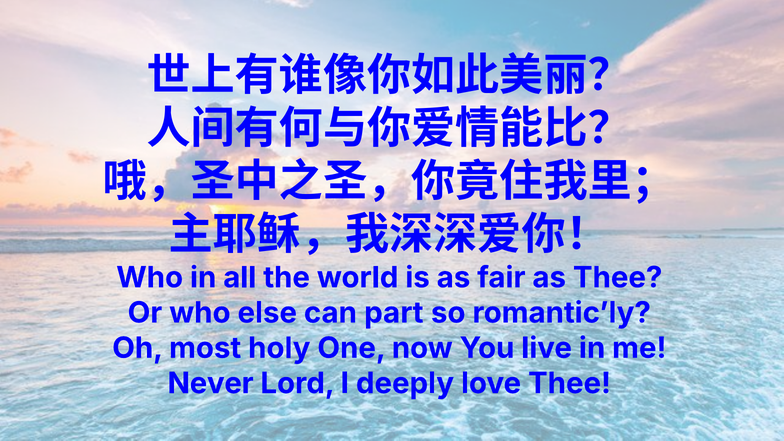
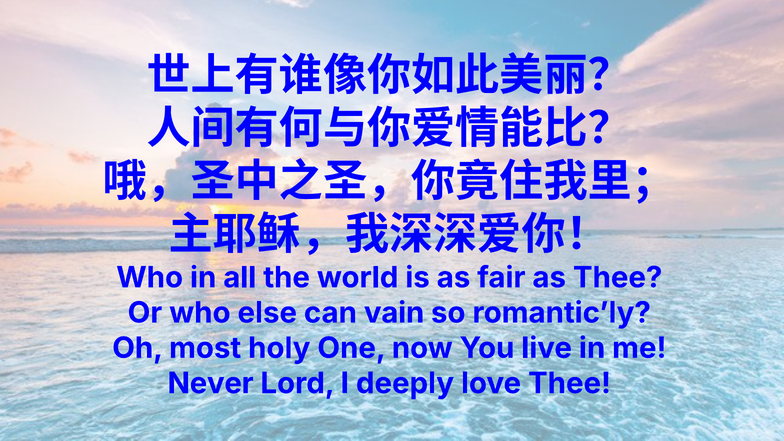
part: part -> vain
